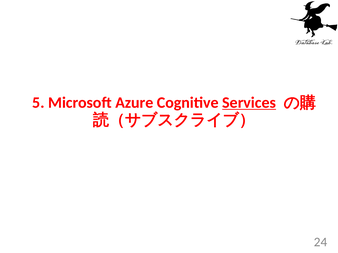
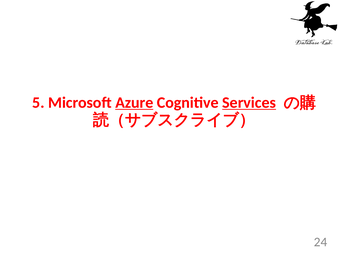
Azure underline: none -> present
